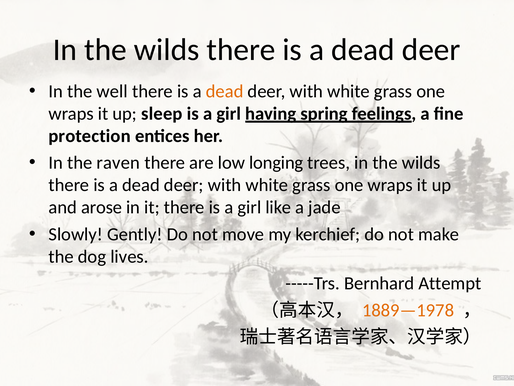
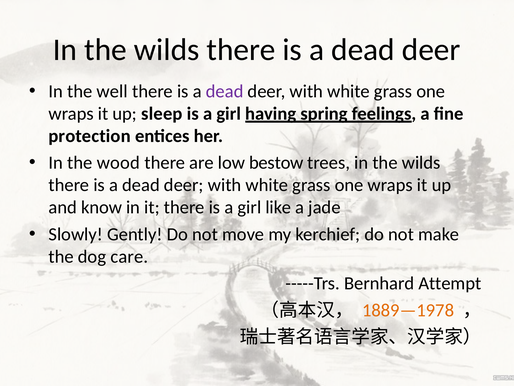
dead at (225, 91) colour: orange -> purple
raven: raven -> wood
longing: longing -> bestow
arose: arose -> know
lives: lives -> care
